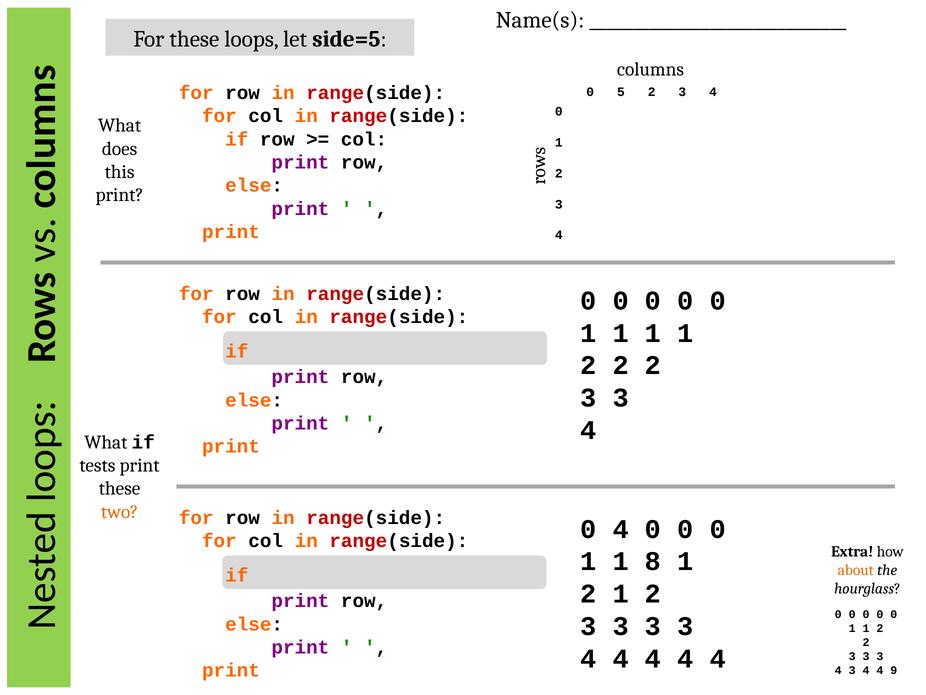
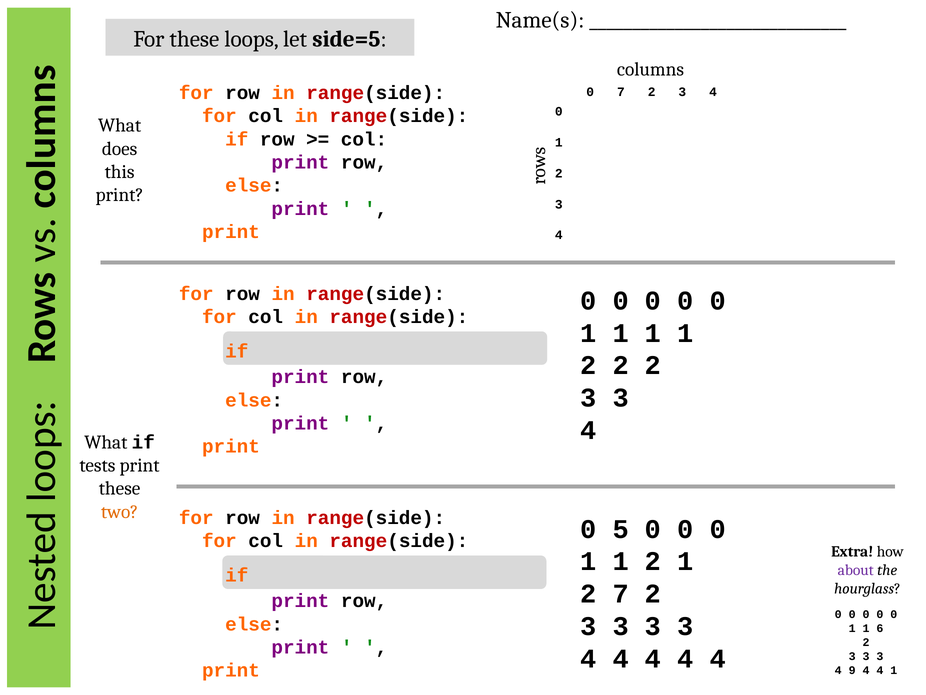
0 5: 5 -> 7
0 4: 4 -> 5
8 at (653, 561): 8 -> 2
about colour: orange -> purple
2 1: 1 -> 7
2 at (880, 628): 2 -> 6
4 3: 3 -> 9
4 9: 9 -> 1
